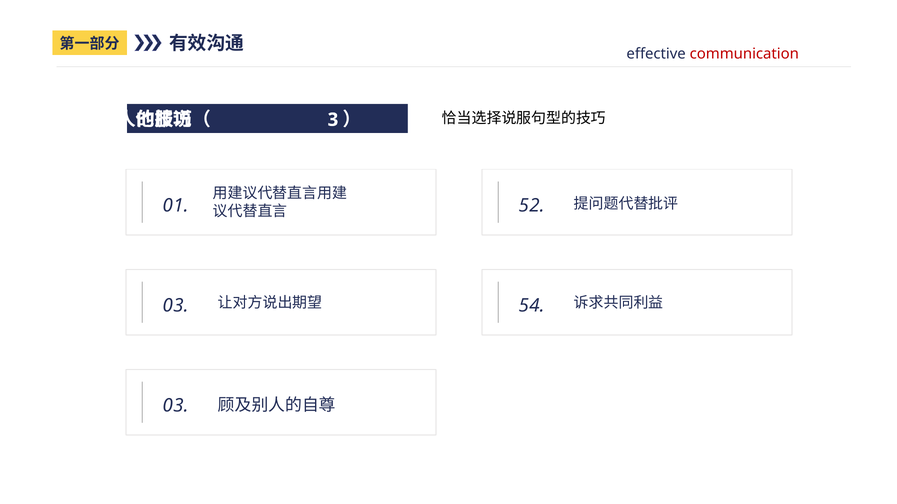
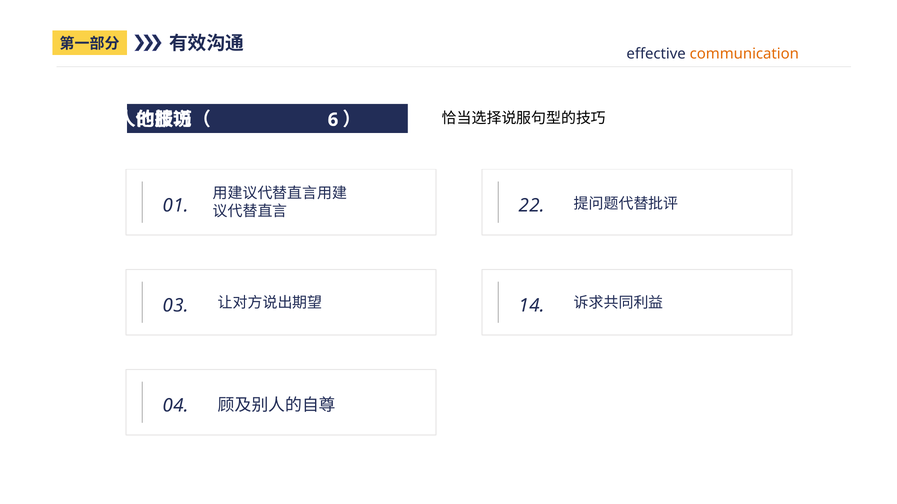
communication colour: red -> orange
3 at (333, 120): 3 -> 6
1 5: 5 -> 2
3 5: 5 -> 1
3 at (181, 406): 3 -> 4
